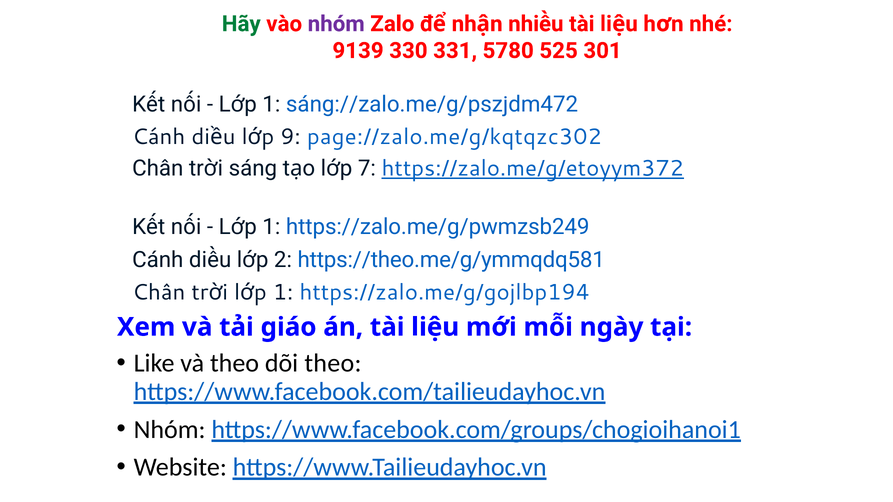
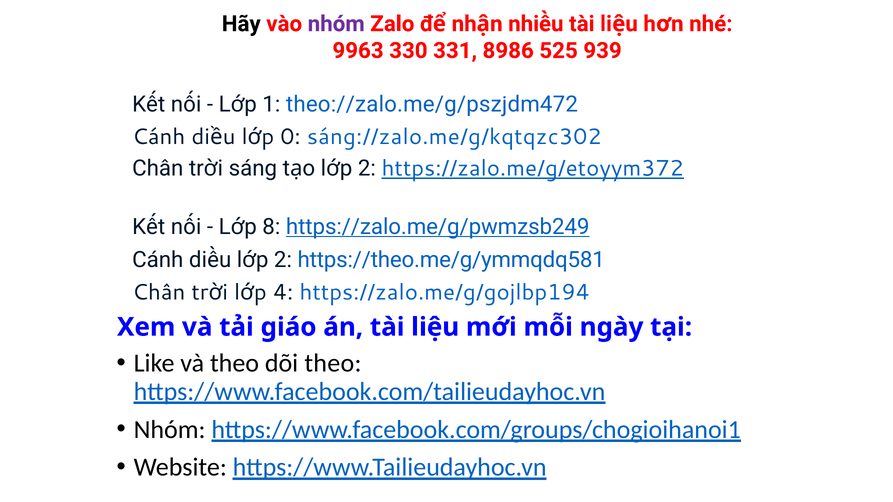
Hãy colour: green -> black
9139: 9139 -> 9963
5780: 5780 -> 8986
301: 301 -> 939
sáng://zalo.me/g/pszjdm472: sáng://zalo.me/g/pszjdm472 -> theo://zalo.me/g/pszjdm472
9: 9 -> 0
page://zalo.me/g/kqtqzc302: page://zalo.me/g/kqtqzc302 -> sáng://zalo.me/g/kqtqzc302
7 at (367, 169): 7 -> 2
1 at (271, 227): 1 -> 8
https://zalo.me/g/pwmzsb249 underline: none -> present
1 at (283, 293): 1 -> 4
